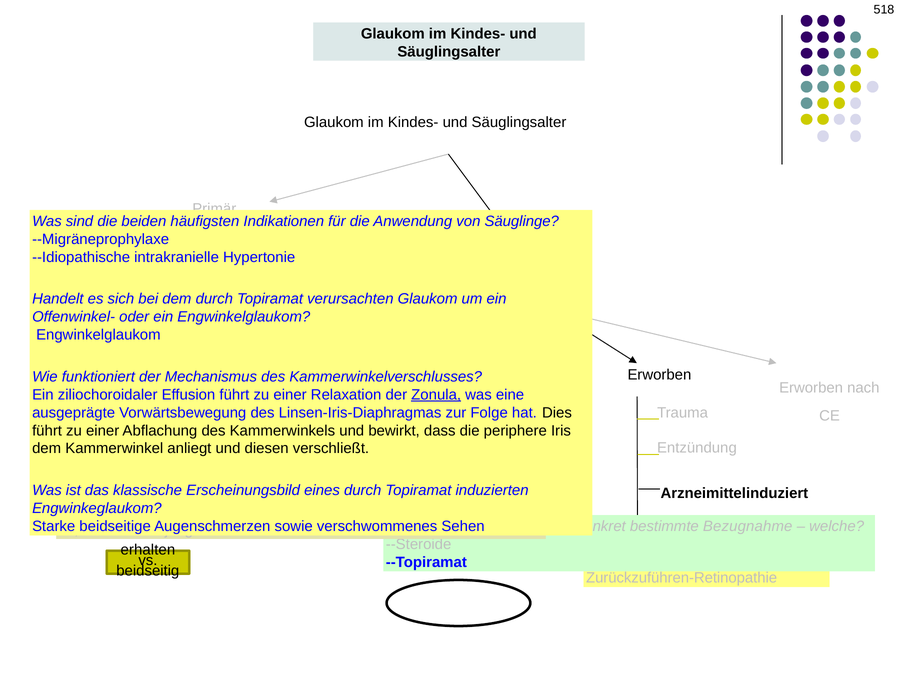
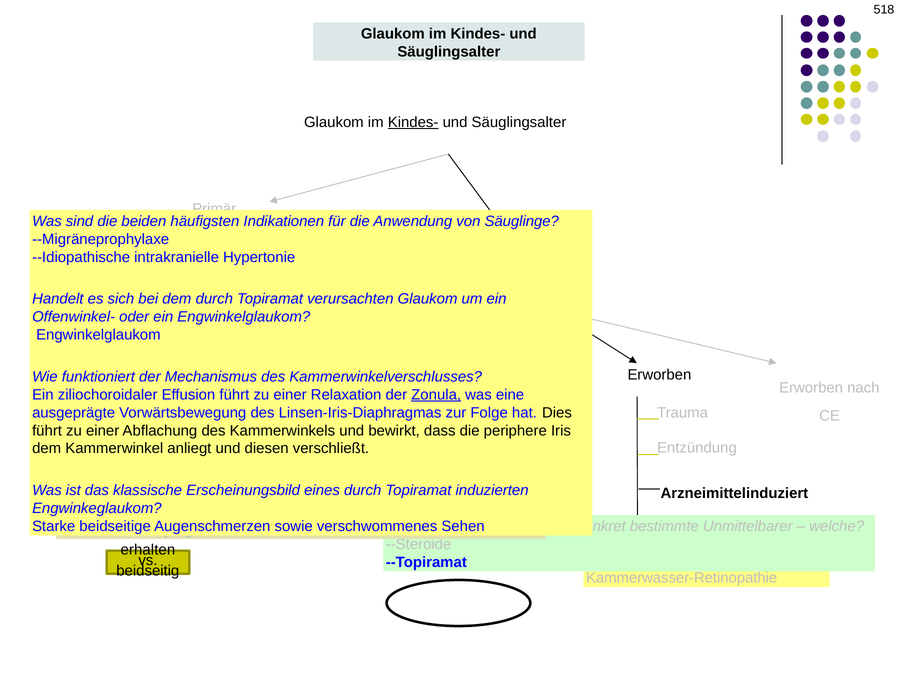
Kindes- at (413, 122) underline: none -> present
Bezugnahme: Bezugnahme -> Unmittelbarer
Zurückzuführen-Retinopathie: Zurückzuführen-Retinopathie -> Kammerwasser-Retinopathie
